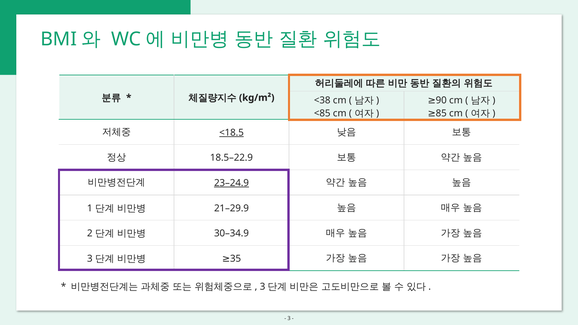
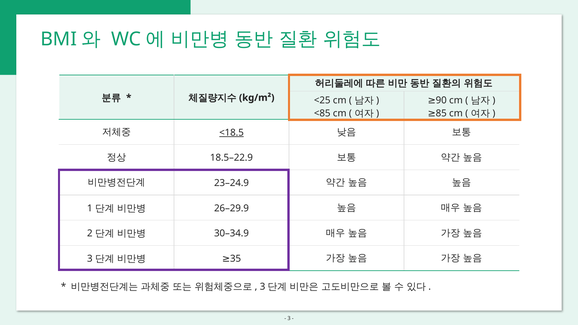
<38: <38 -> <25
23–24.9 underline: present -> none
21–29.9: 21–29.9 -> 26–29.9
